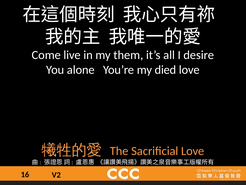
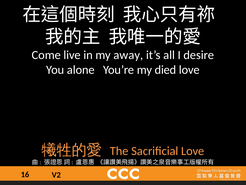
them: them -> away
